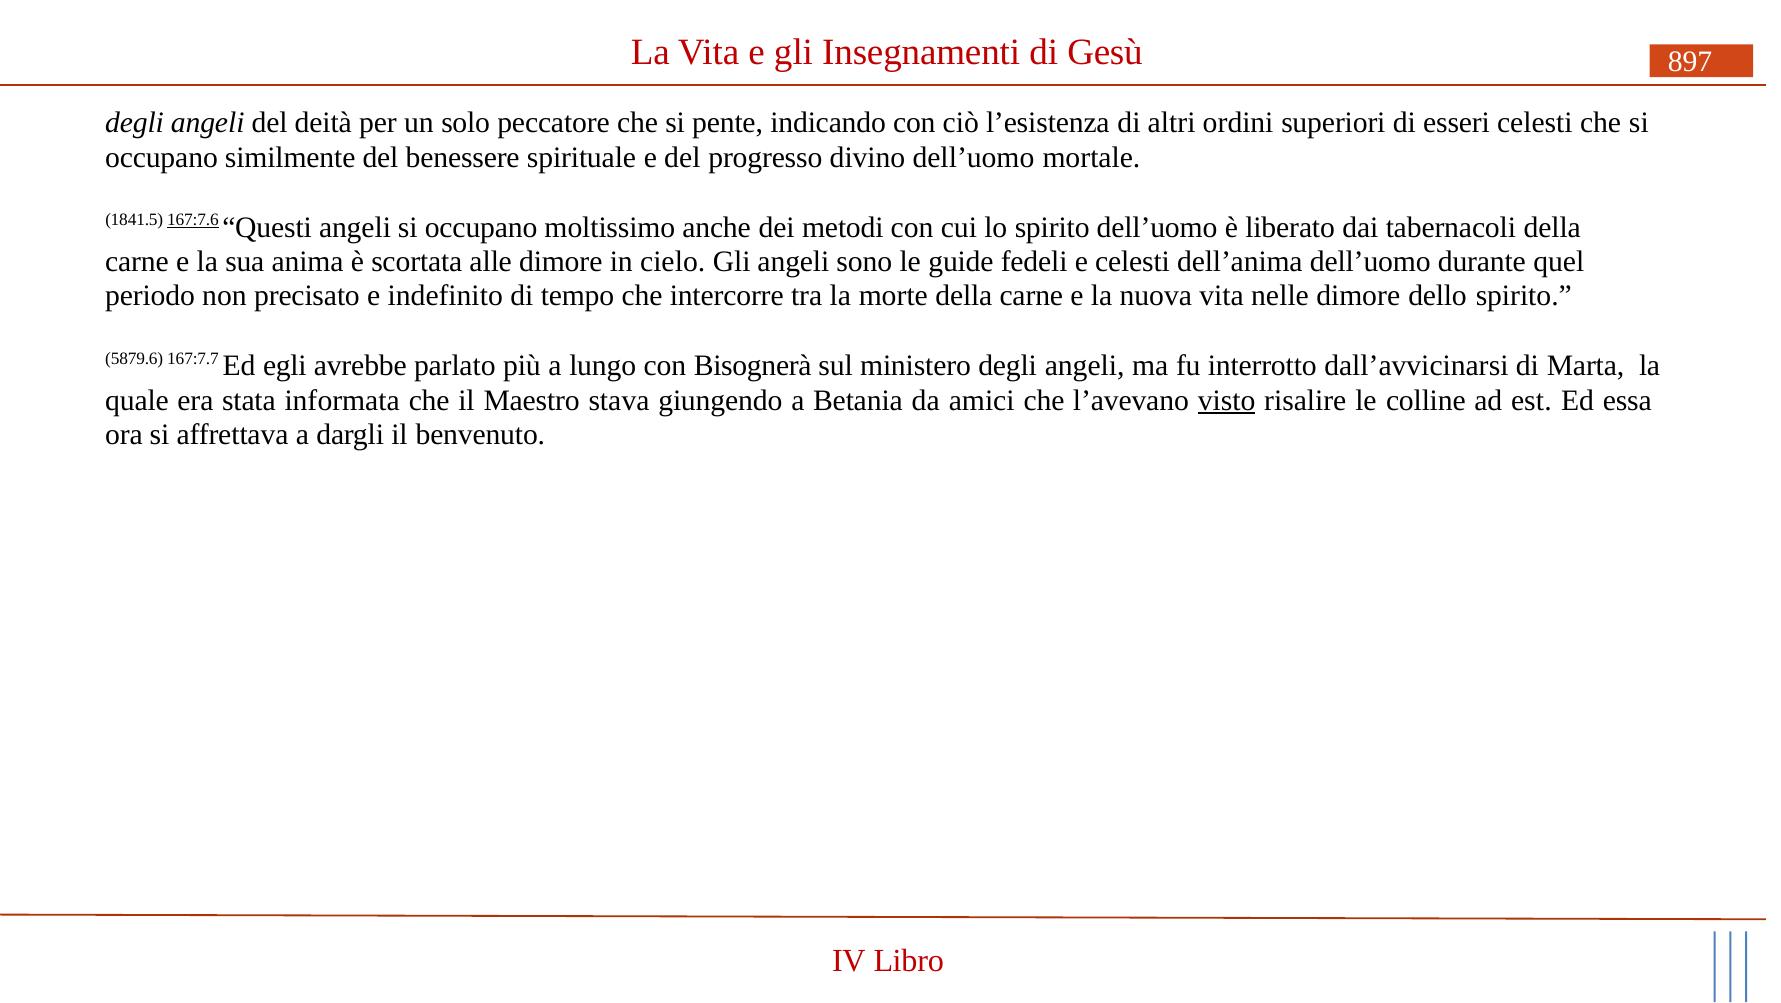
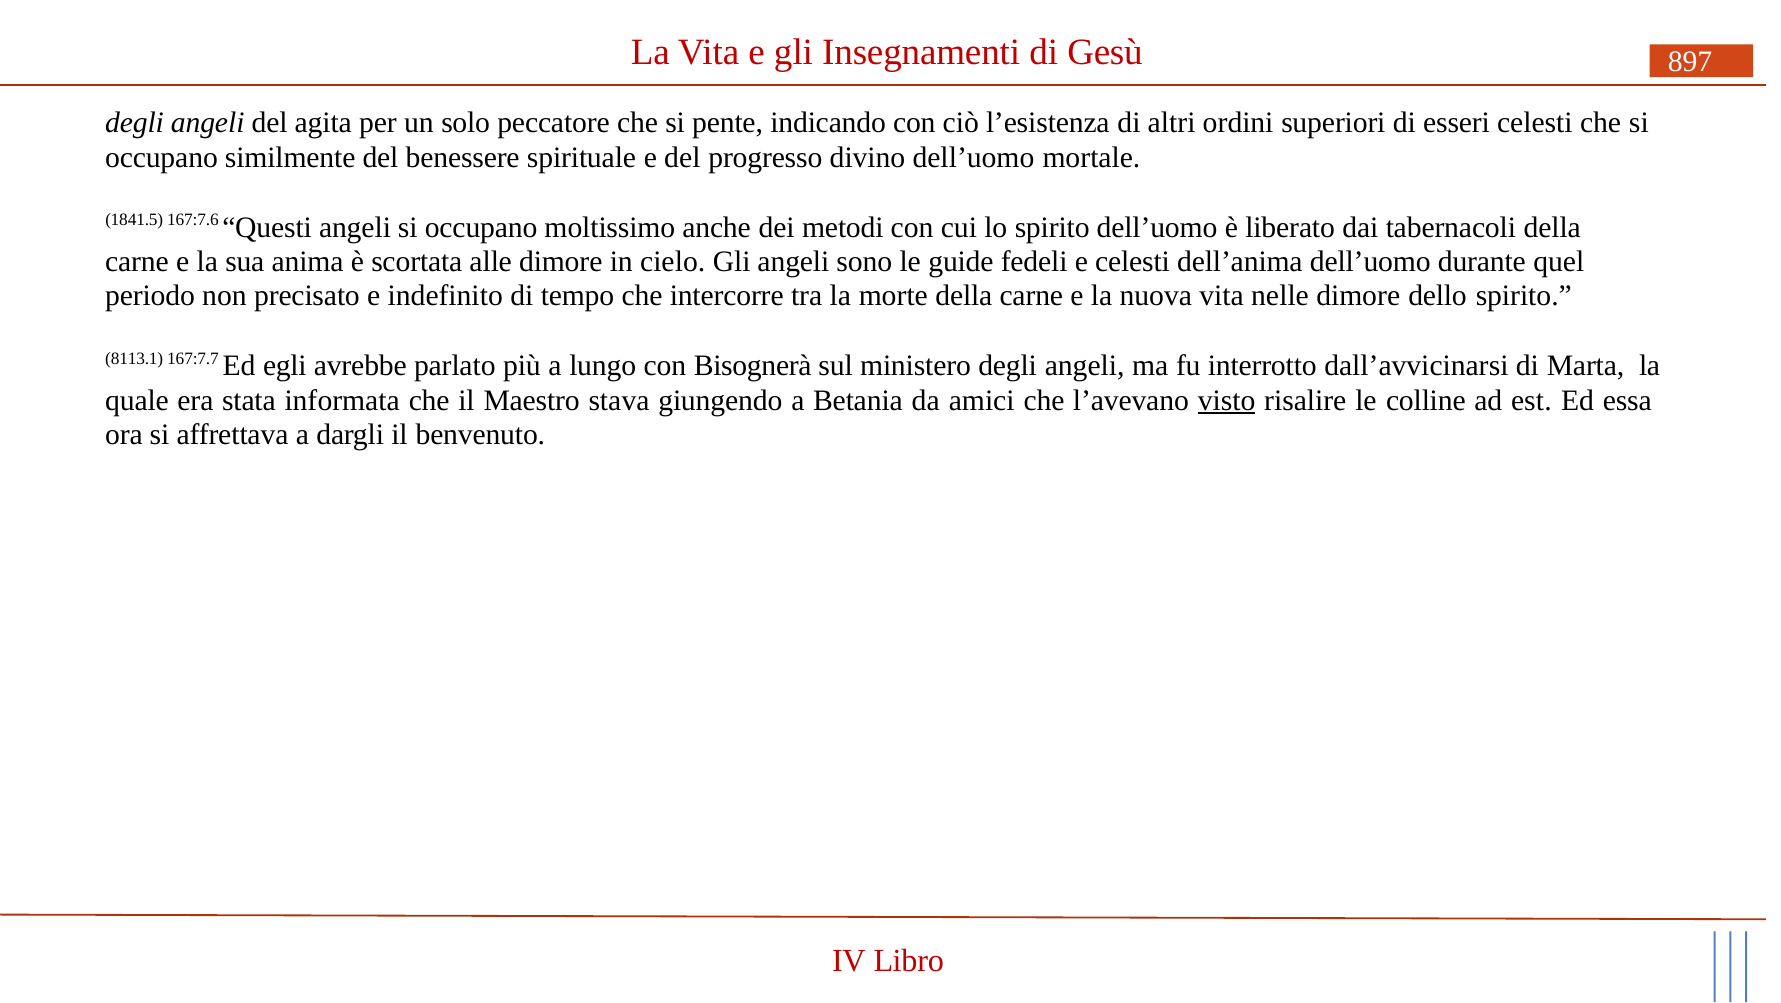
deità: deità -> agita
167:7.6 underline: present -> none
5879.6: 5879.6 -> 8113.1
